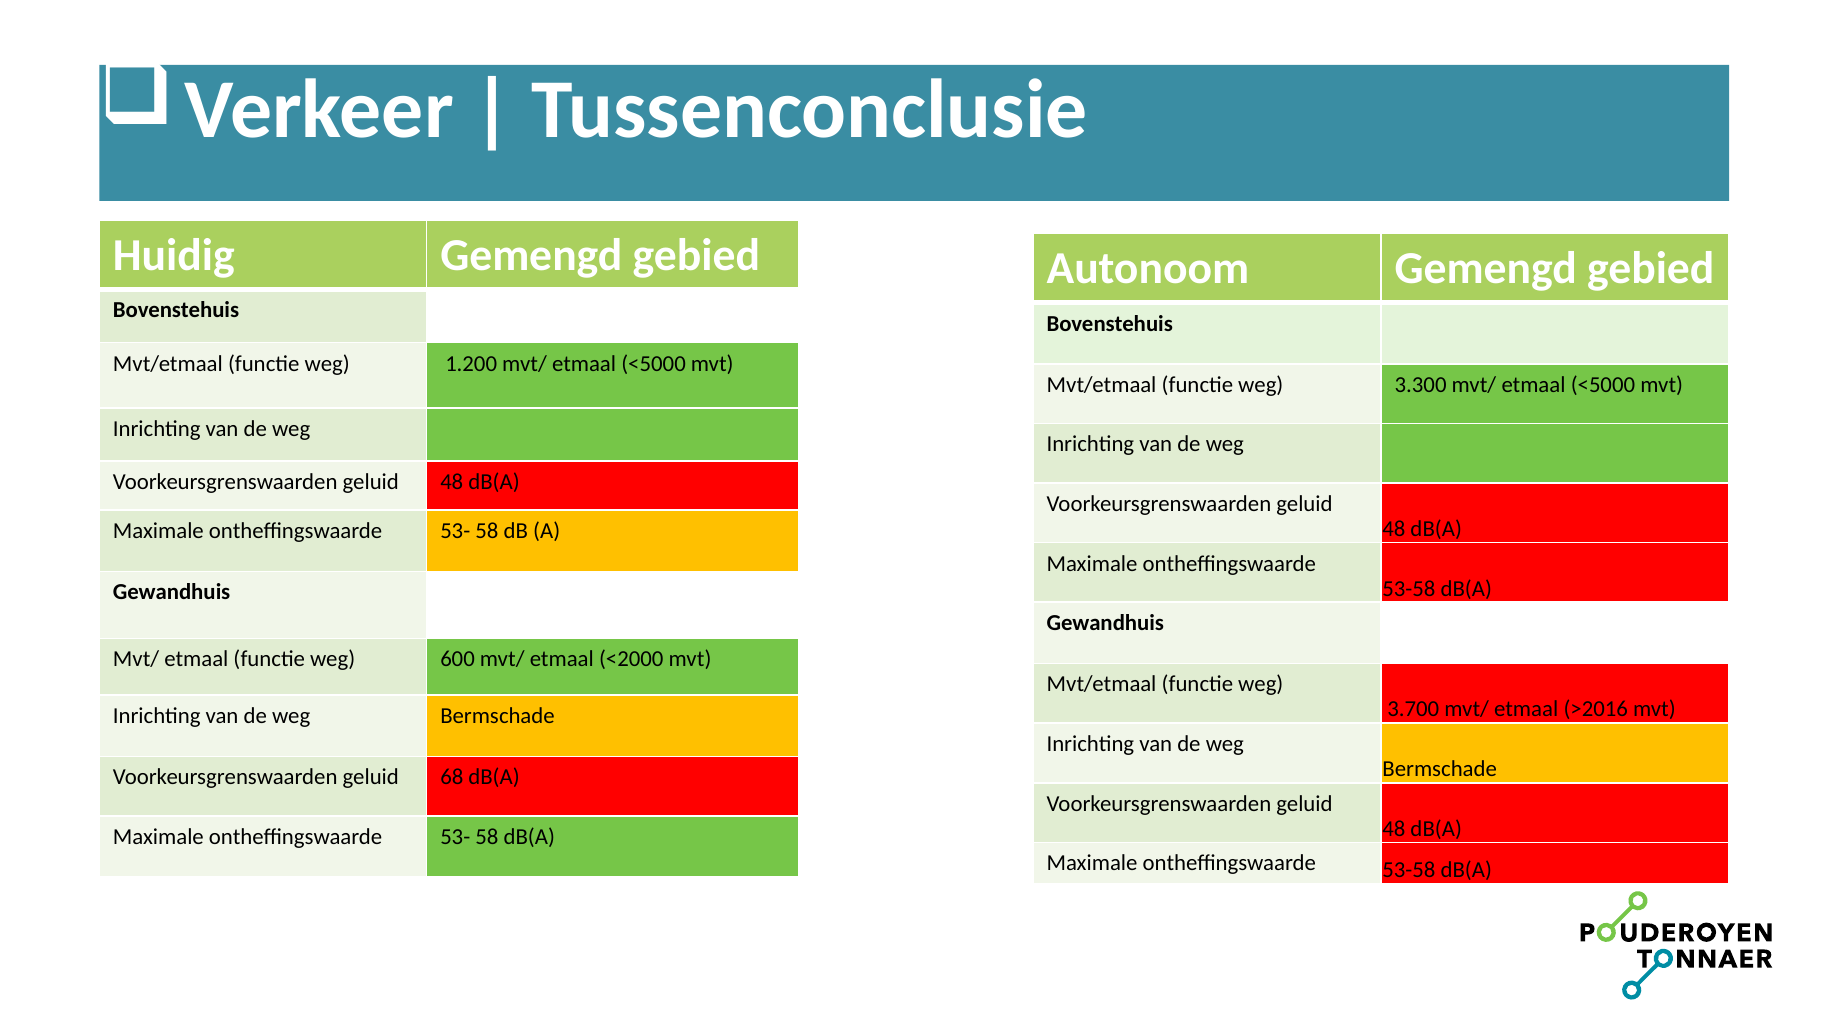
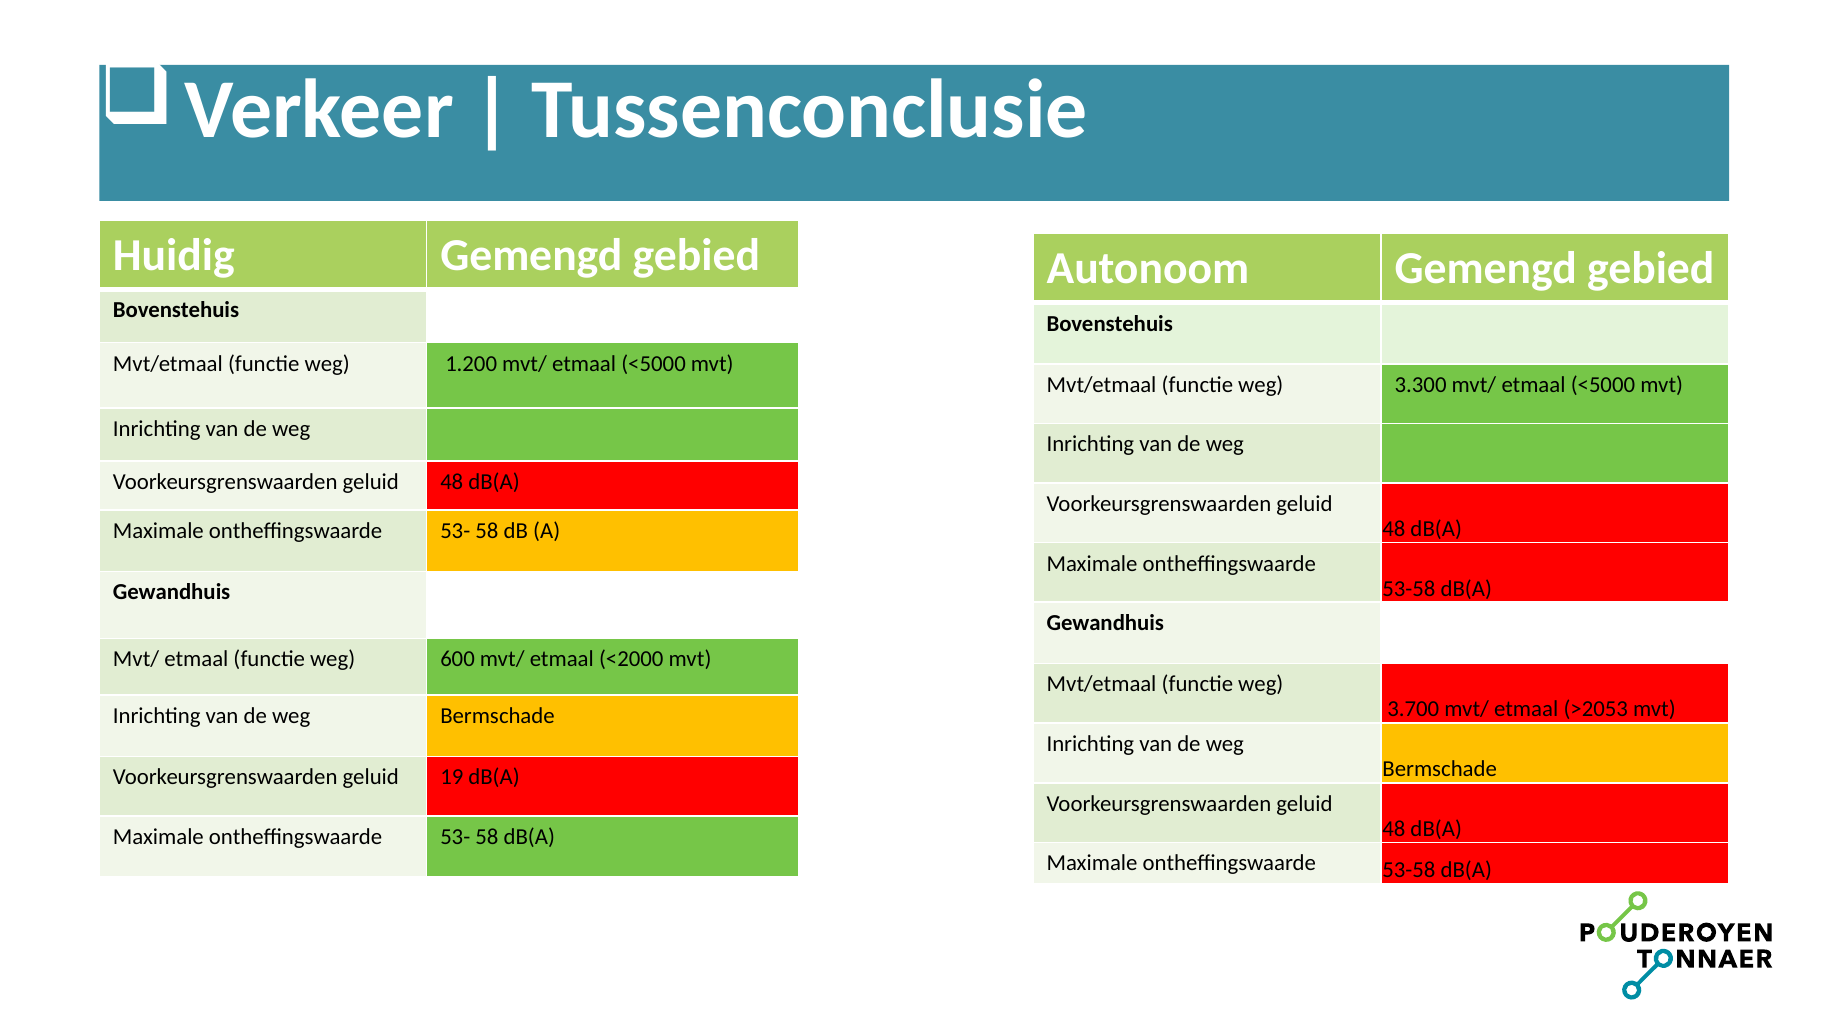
>2016: >2016 -> >2053
68: 68 -> 19
